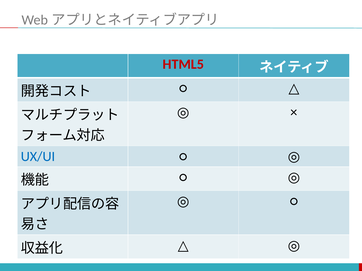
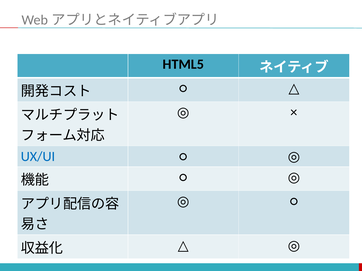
HTML5 colour: red -> black
